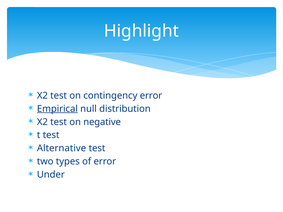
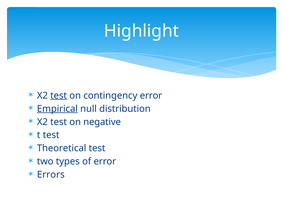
test at (59, 96) underline: none -> present
Alternative: Alternative -> Theoretical
Under: Under -> Errors
